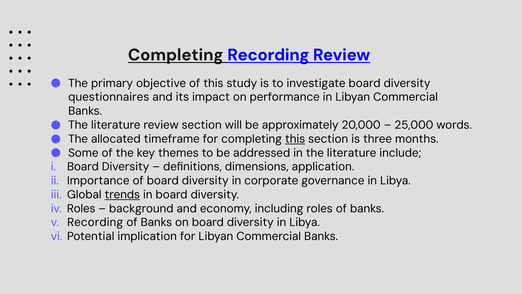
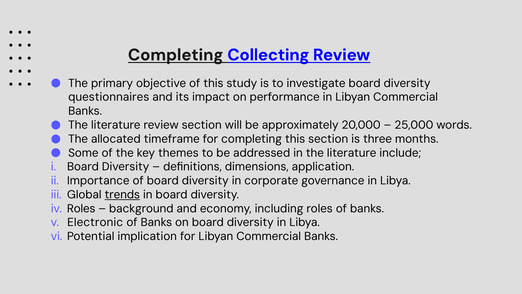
Completing Recording: Recording -> Collecting
this at (295, 139) underline: present -> none
Recording at (95, 222): Recording -> Electronic
